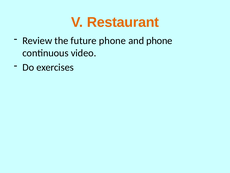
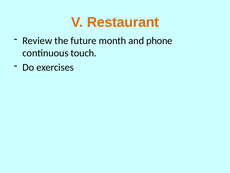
future phone: phone -> month
video: video -> touch
